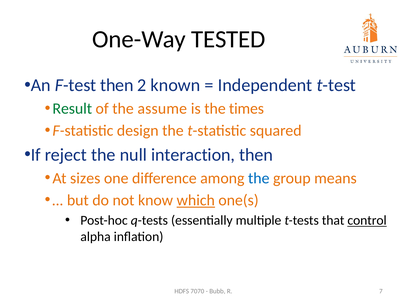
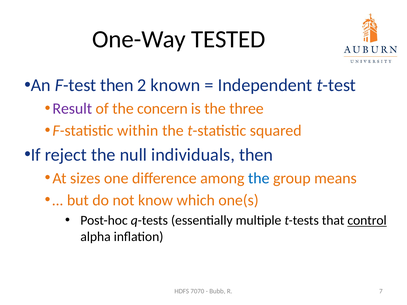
Result colour: green -> purple
assume: assume -> concern
times: times -> three
design: design -> within
interaction: interaction -> individuals
which underline: present -> none
